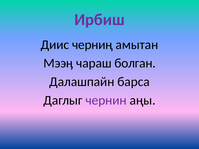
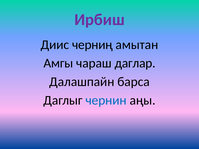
Мээӊ: Мээӊ -> Амгы
болган: болган -> даглар
чернин colour: purple -> blue
